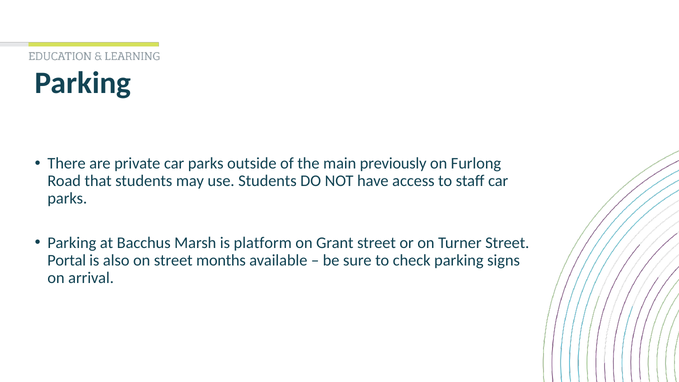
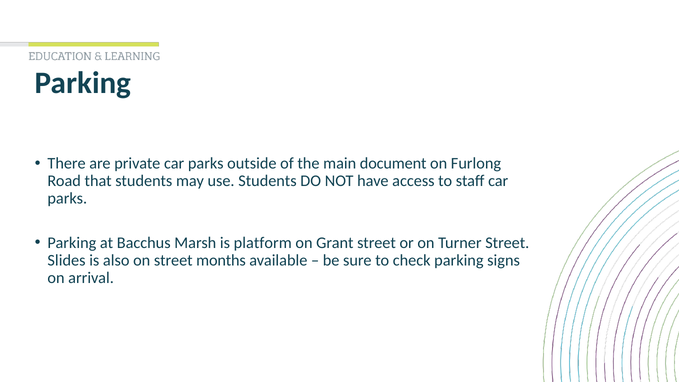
previously: previously -> document
Portal: Portal -> Slides
